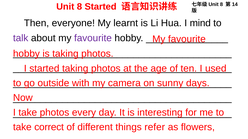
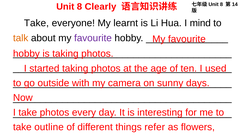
8 Started: Started -> Clearly
Then at (36, 23): Then -> Take
talk colour: purple -> orange
correct: correct -> outline
